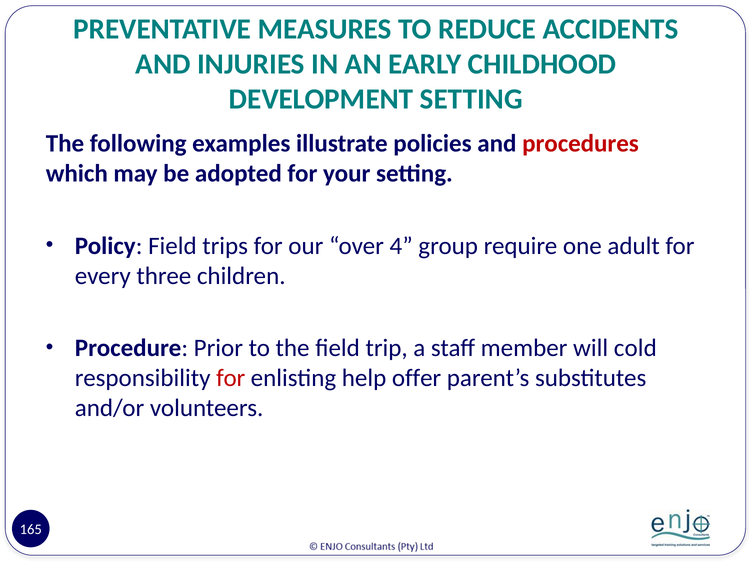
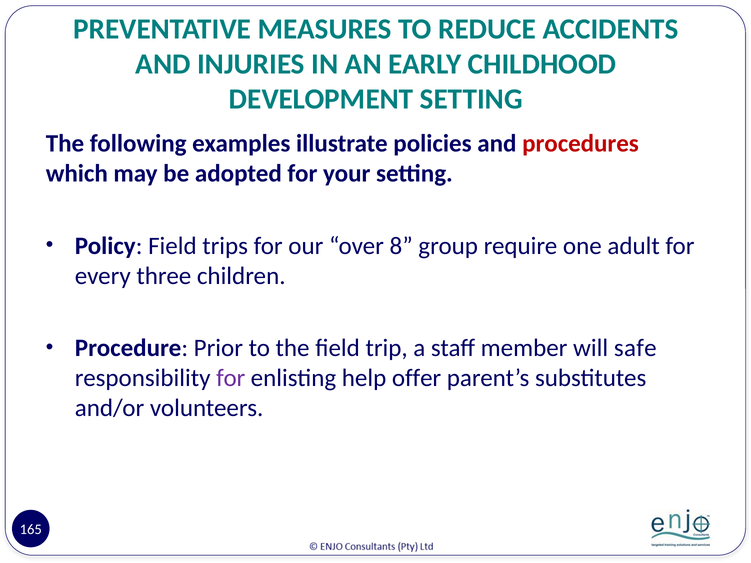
4: 4 -> 8
cold: cold -> safe
for at (231, 378) colour: red -> purple
